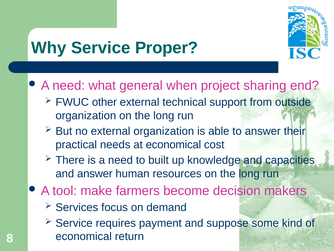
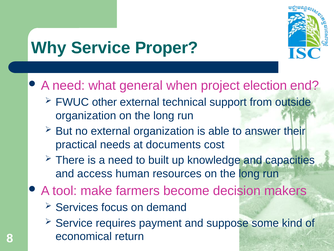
sharing: sharing -> election
at economical: economical -> documents
and answer: answer -> access
